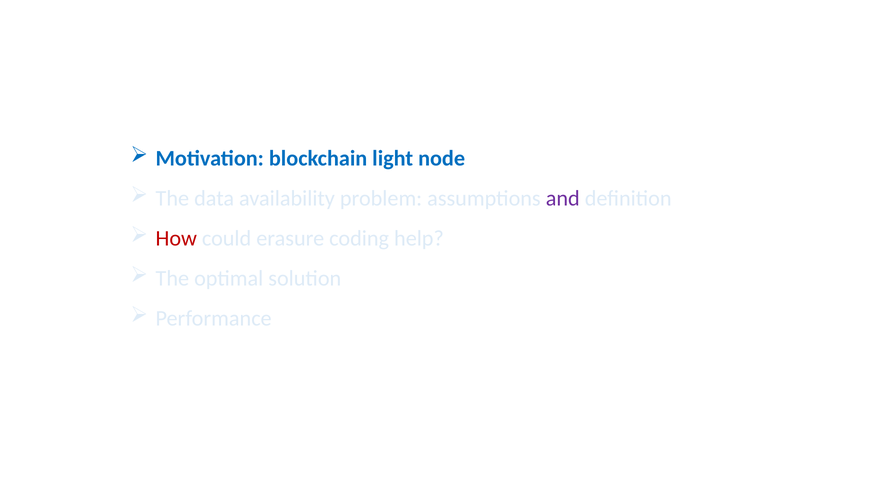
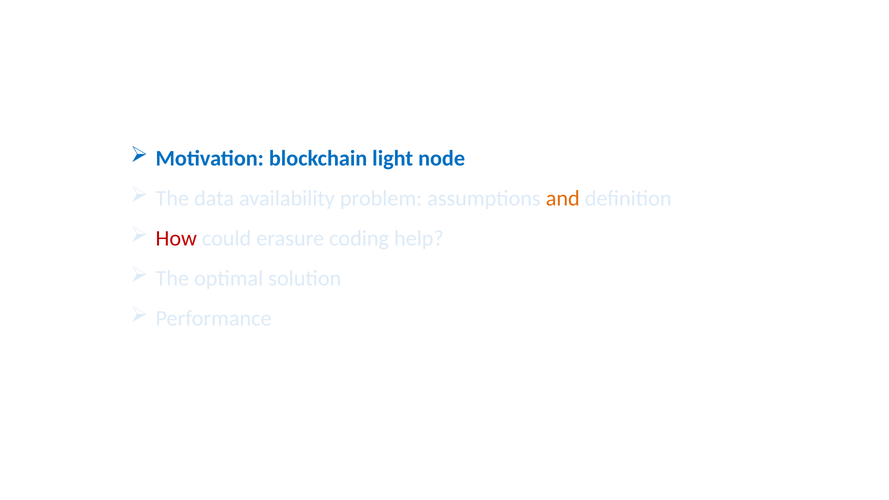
and colour: purple -> orange
